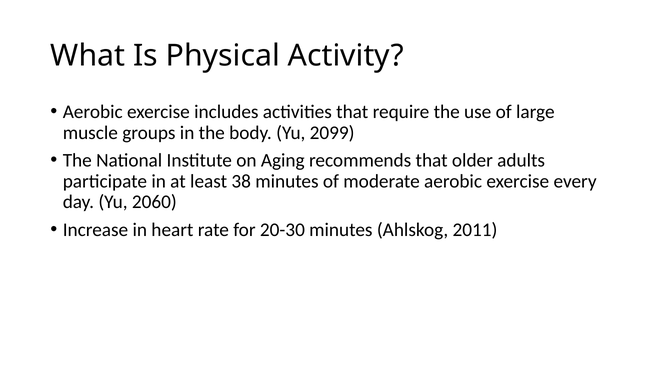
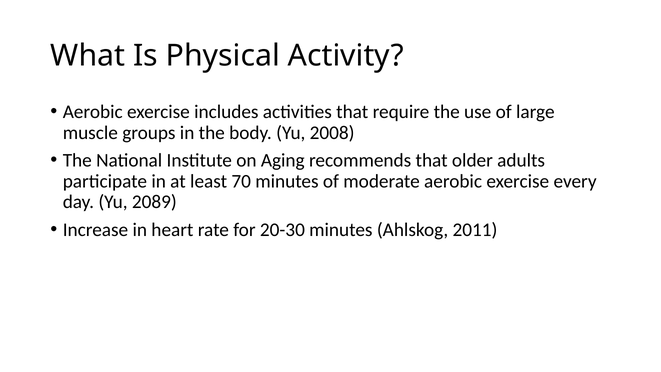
2099: 2099 -> 2008
38: 38 -> 70
2060: 2060 -> 2089
